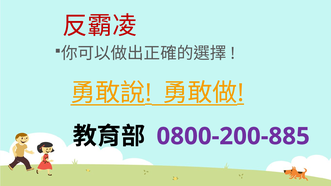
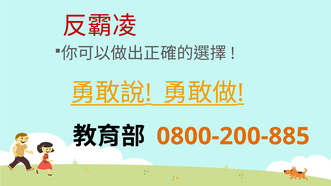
0800-200-885 colour: purple -> orange
